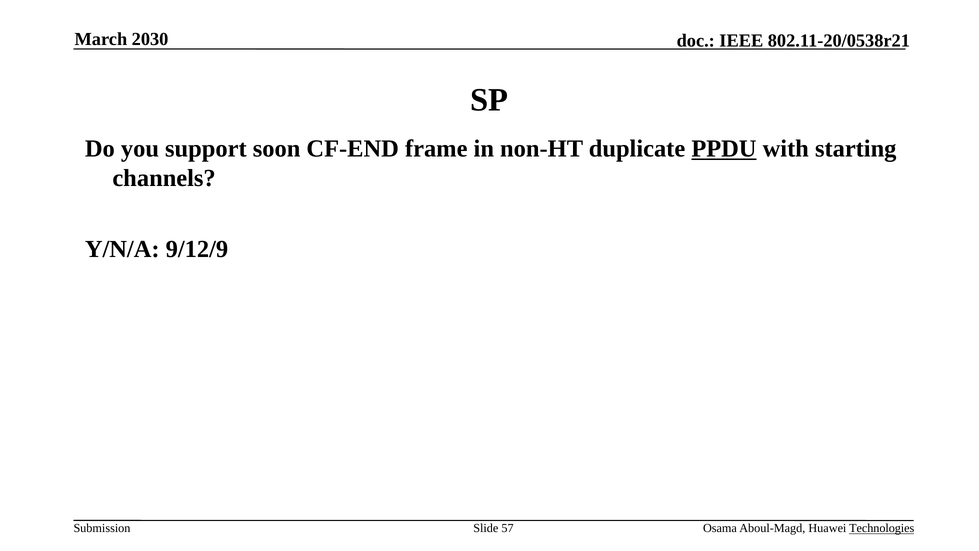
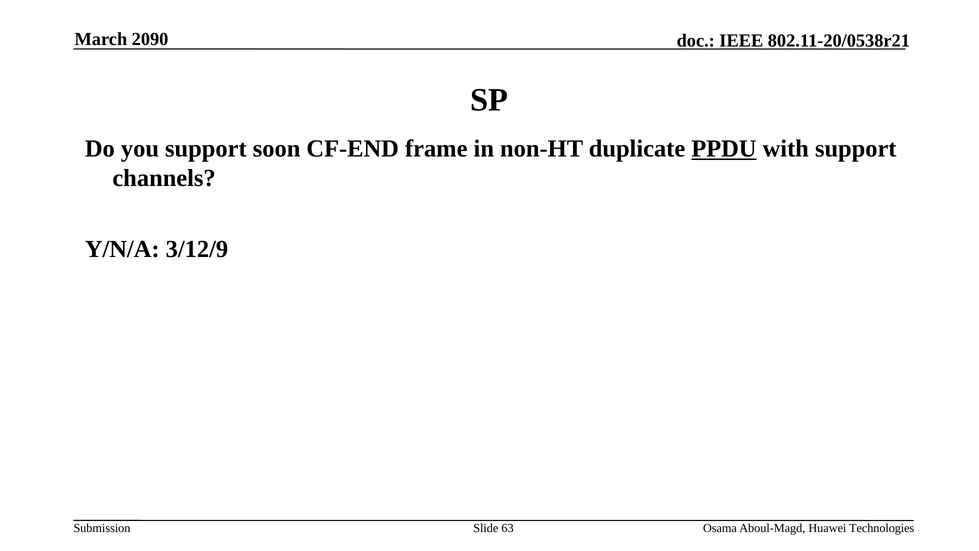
2030: 2030 -> 2090
with starting: starting -> support
9/12/9: 9/12/9 -> 3/12/9
57: 57 -> 63
Technologies underline: present -> none
